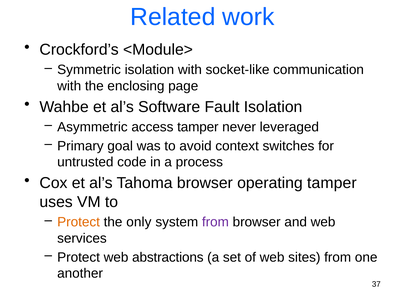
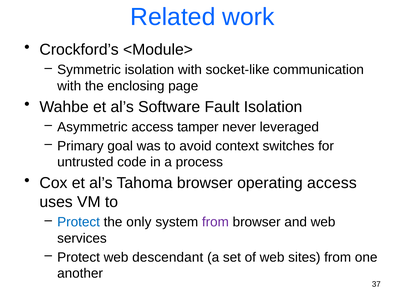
operating tamper: tamper -> access
Protect at (79, 222) colour: orange -> blue
abstractions: abstractions -> descendant
